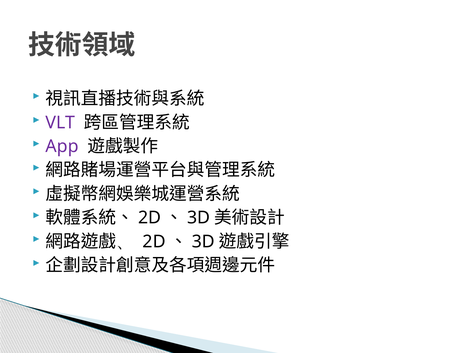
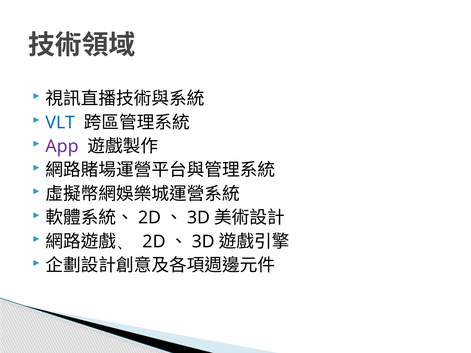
VLT colour: purple -> blue
